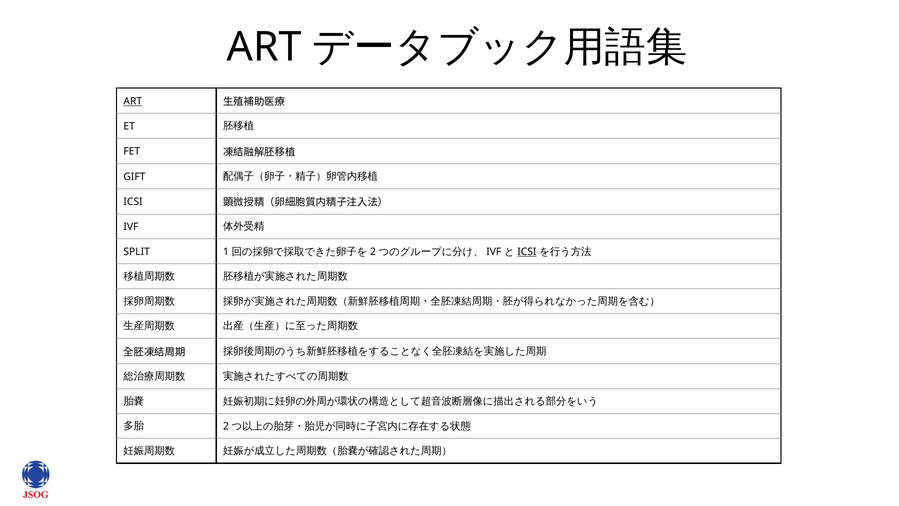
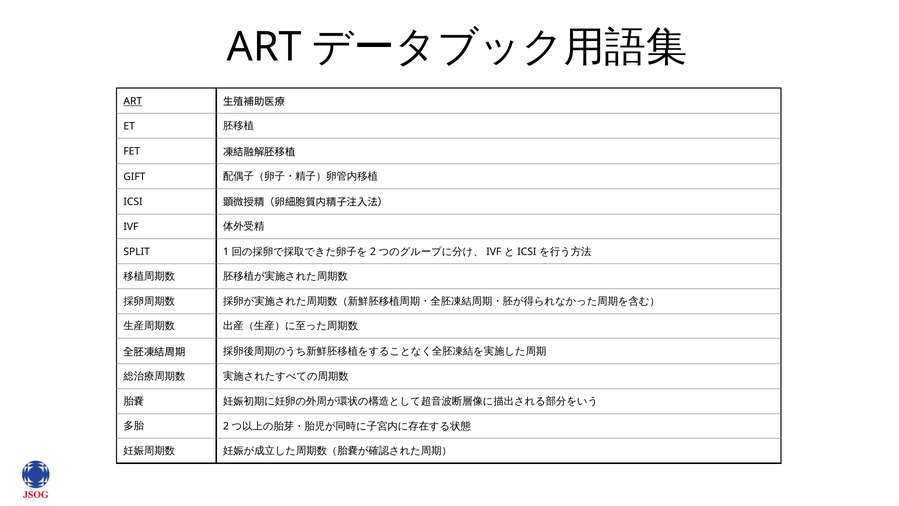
ICSI at (527, 252) underline: present -> none
